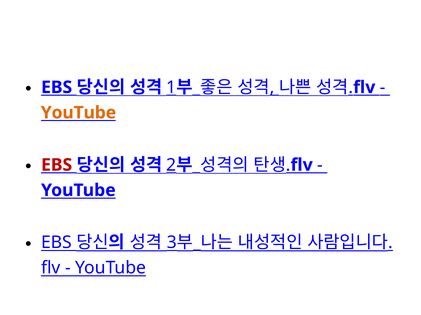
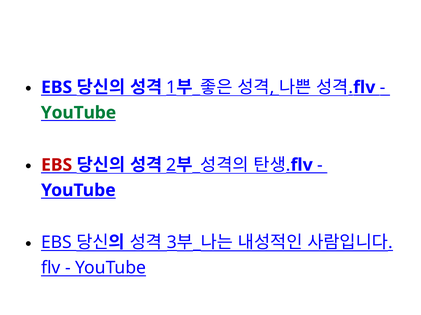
YouTube at (78, 113) colour: orange -> green
